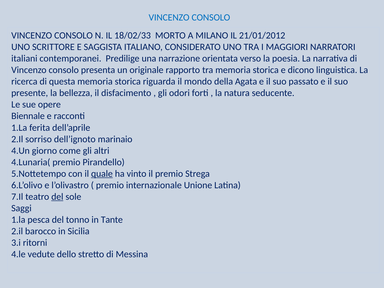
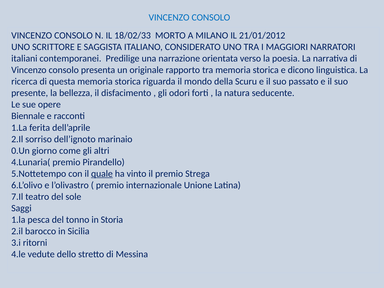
Agata: Agata -> Scuru
4.Un: 4.Un -> 0.Un
del at (57, 197) underline: present -> none
Tante: Tante -> Storia
